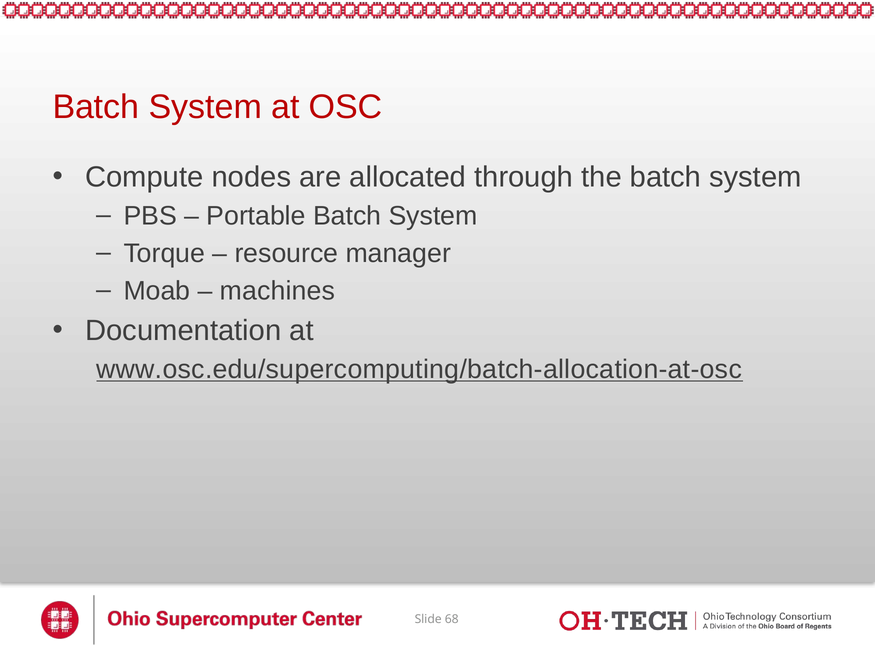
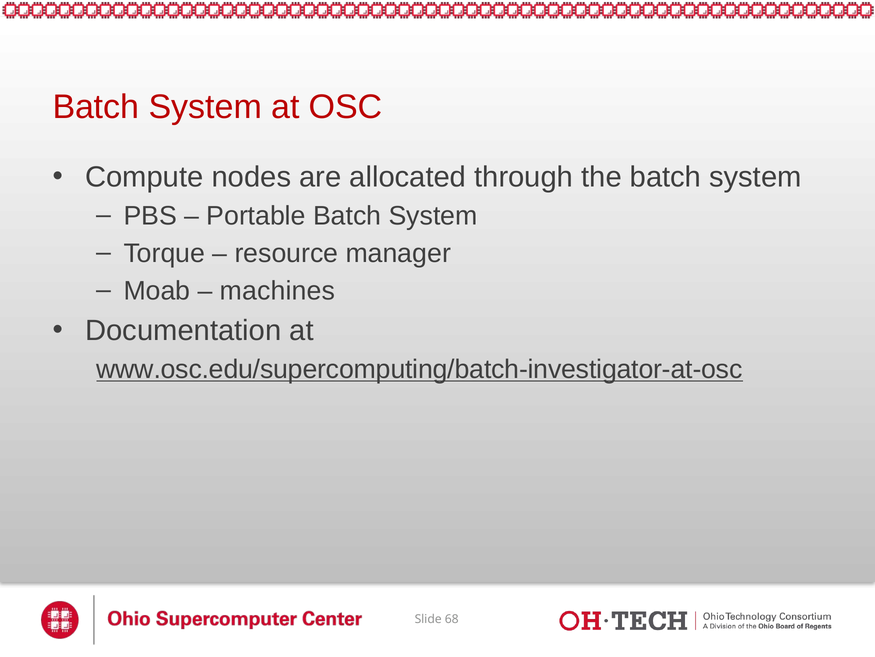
www.osc.edu/supercomputing/batch-allocation-at-osc: www.osc.edu/supercomputing/batch-allocation-at-osc -> www.osc.edu/supercomputing/batch-investigator-at-osc
